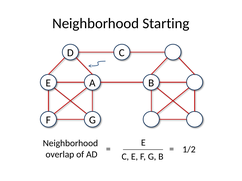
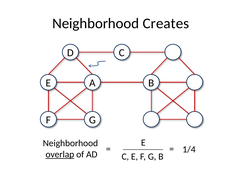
Starting: Starting -> Creates
1/2: 1/2 -> 1/4
overlap underline: none -> present
